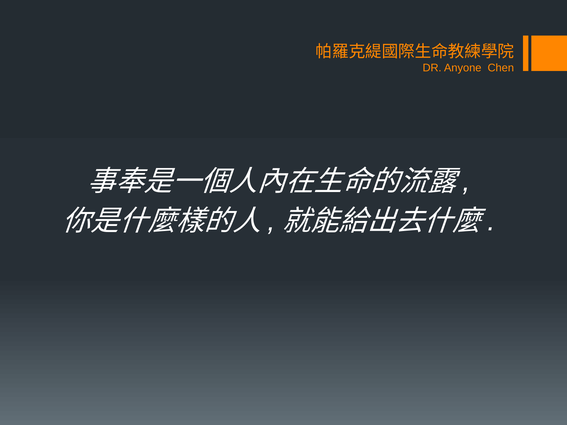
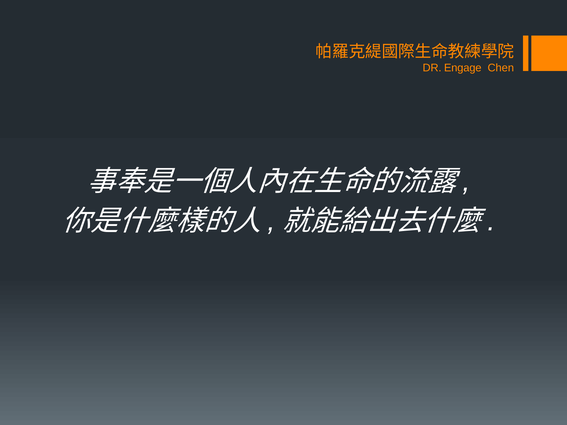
Anyone: Anyone -> Engage
